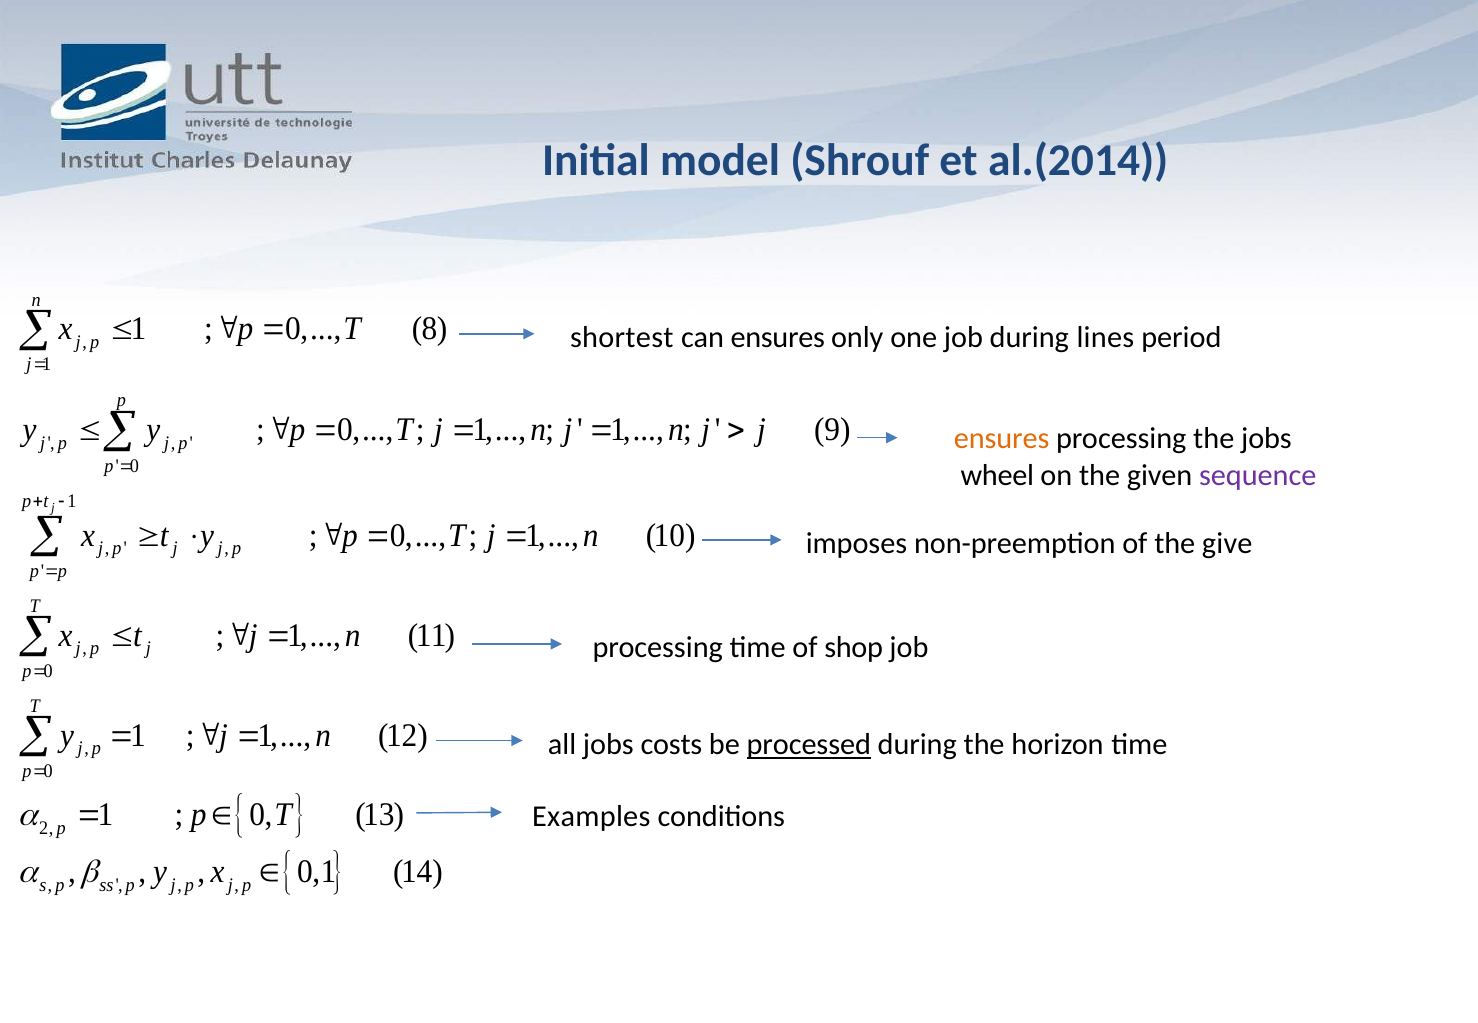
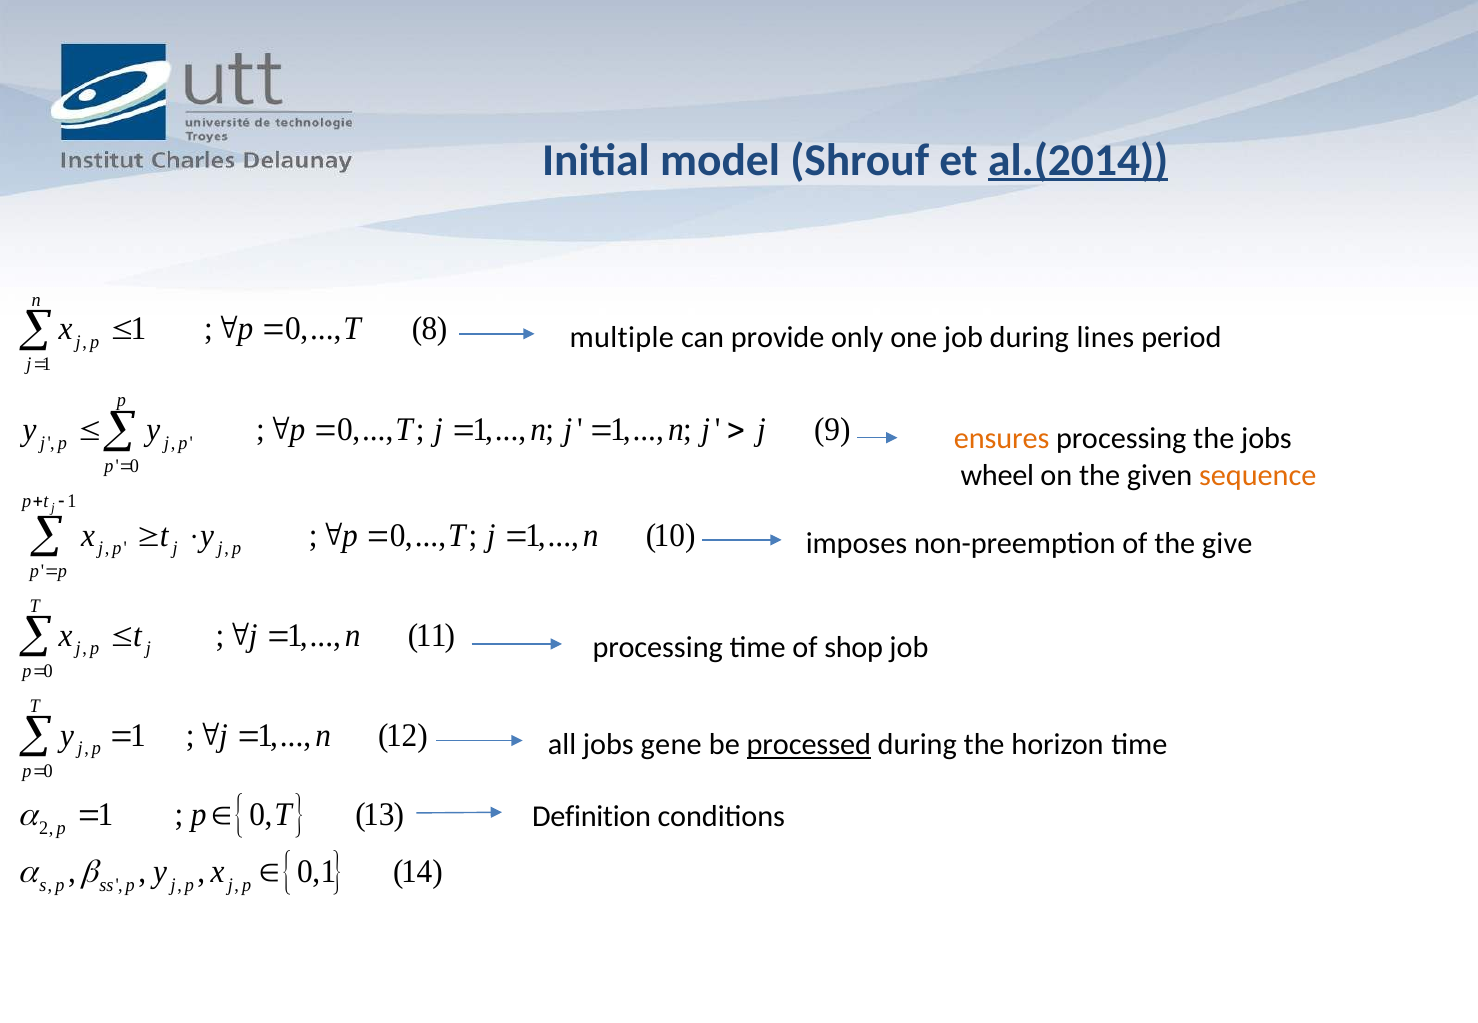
al.(2014 underline: none -> present
shortest: shortest -> multiple
can ensures: ensures -> provide
sequence colour: purple -> orange
costs: costs -> gene
Examples: Examples -> Definition
